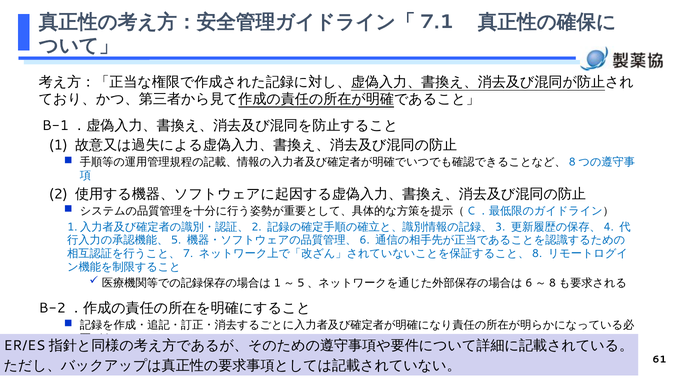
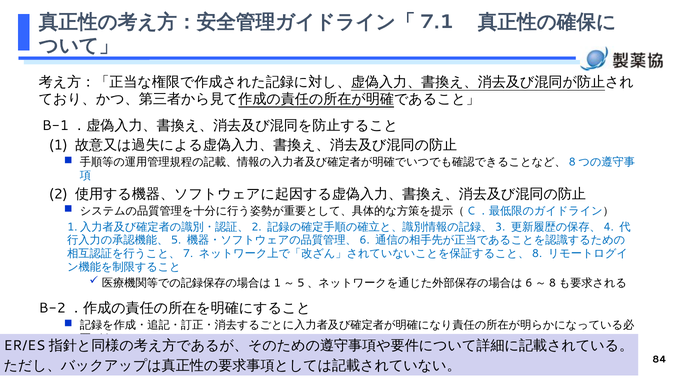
61: 61 -> 84
